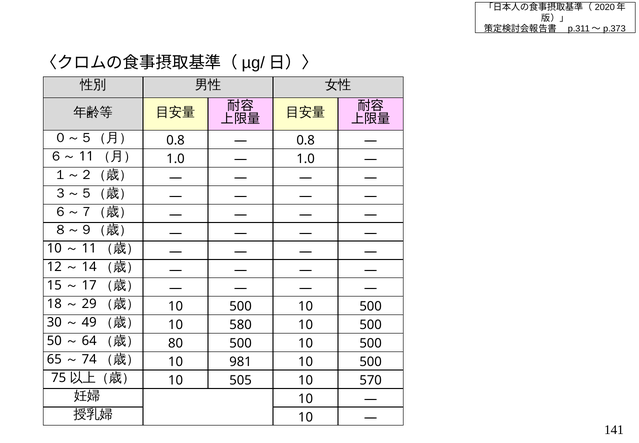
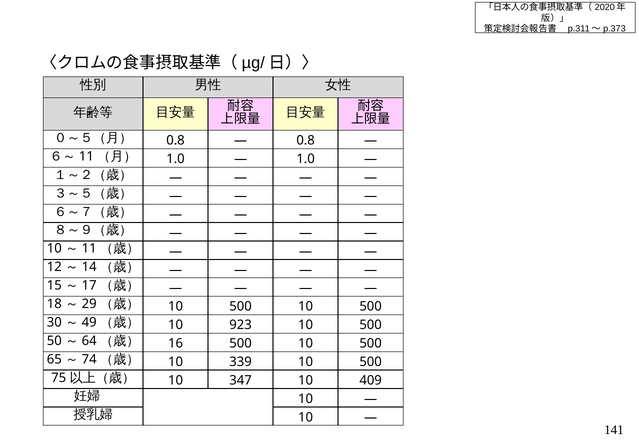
580: 580 -> 923
80: 80 -> 16
981: 981 -> 339
505: 505 -> 347
570: 570 -> 409
